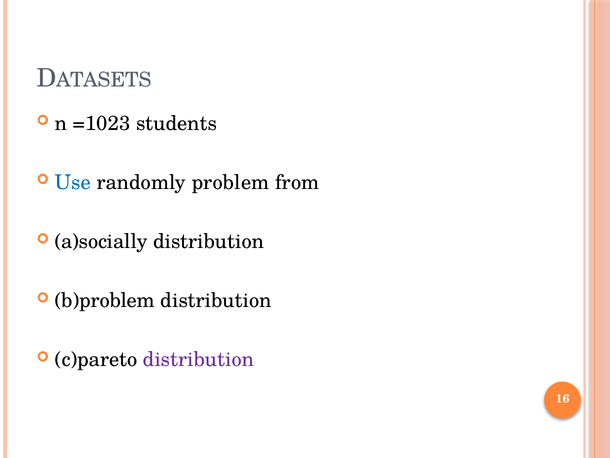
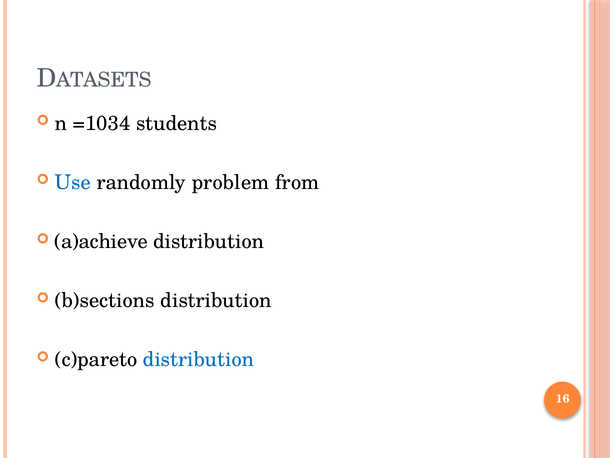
=1023: =1023 -> =1034
a)socially: a)socially -> a)achieve
b)problem: b)problem -> b)sections
distribution at (198, 359) colour: purple -> blue
